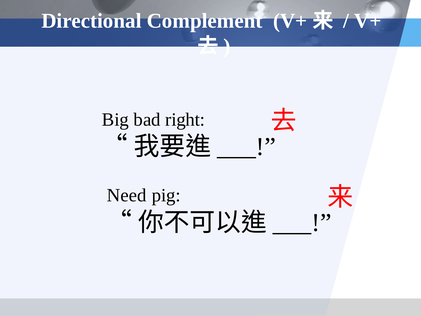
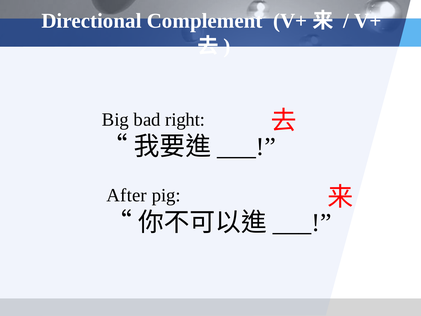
Need: Need -> After
